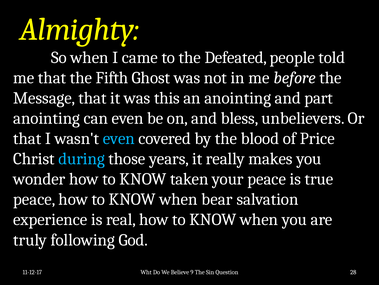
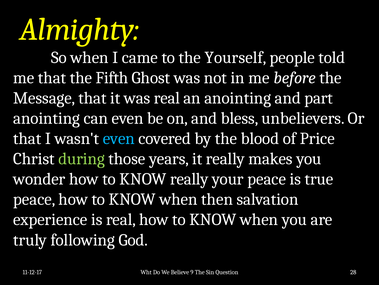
Defeated: Defeated -> Yourself
was this: this -> real
during colour: light blue -> light green
KNOW taken: taken -> really
bear: bear -> then
